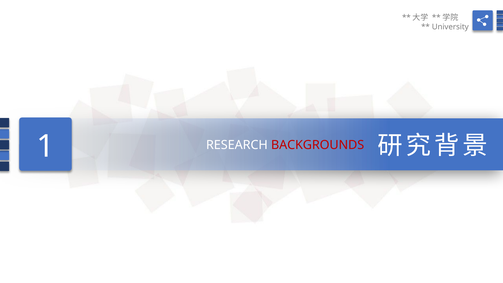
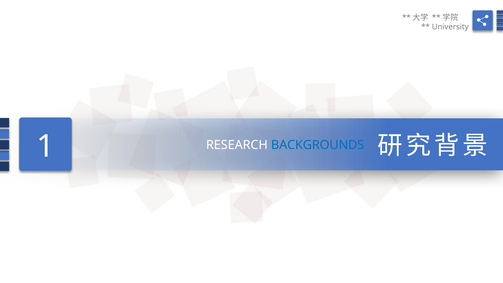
BACKGROUNDS colour: red -> blue
